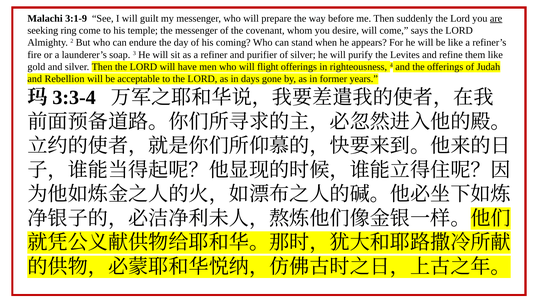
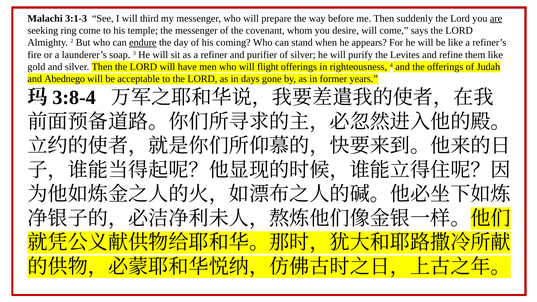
3:1-9: 3:1-9 -> 3:1-3
guilt: guilt -> third
endure underline: none -> present
Rebellion: Rebellion -> Abednego
3:3-4: 3:3-4 -> 3:8-4
